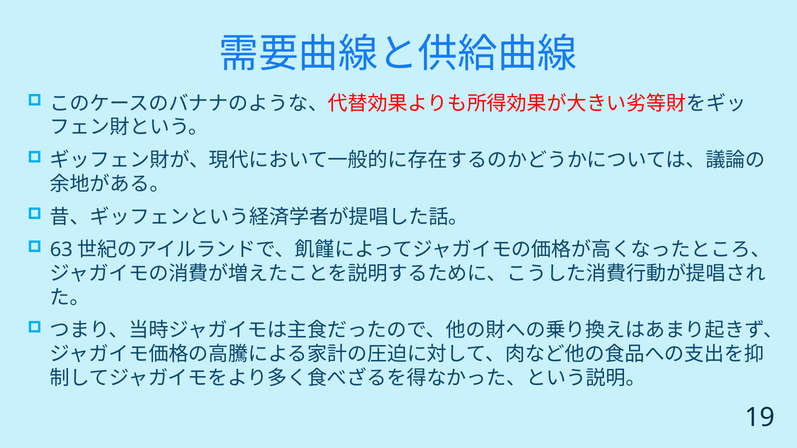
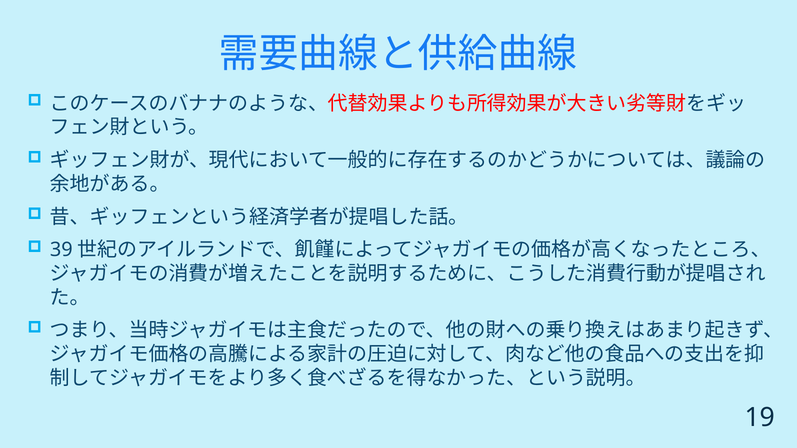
63: 63 -> 39
